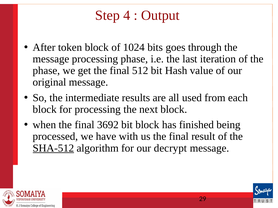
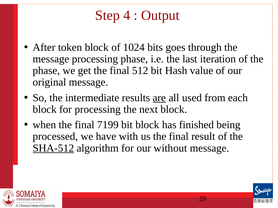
are underline: none -> present
3692: 3692 -> 7199
decrypt: decrypt -> without
